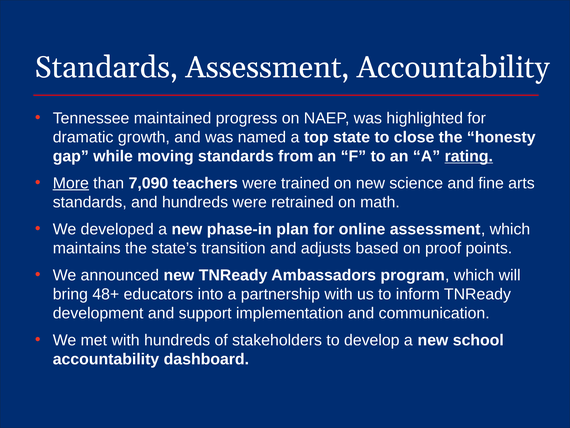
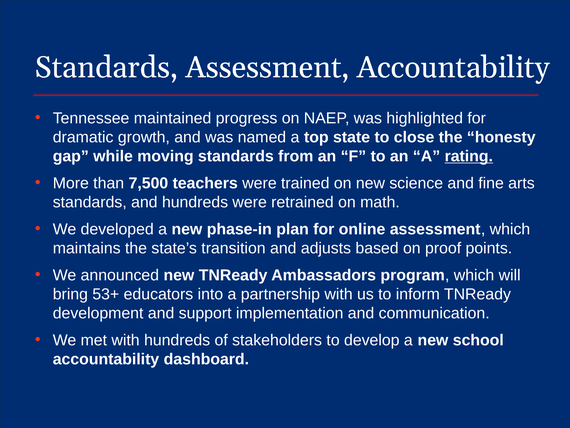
More underline: present -> none
7,090: 7,090 -> 7,500
48+: 48+ -> 53+
